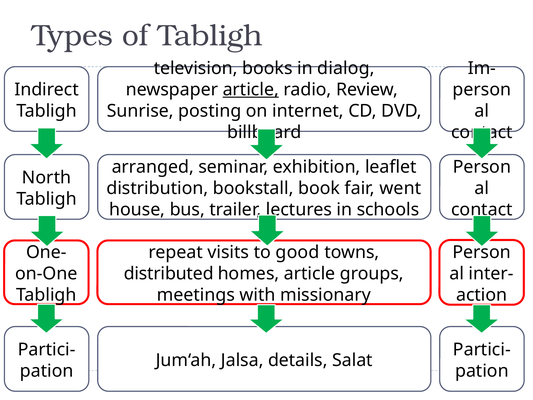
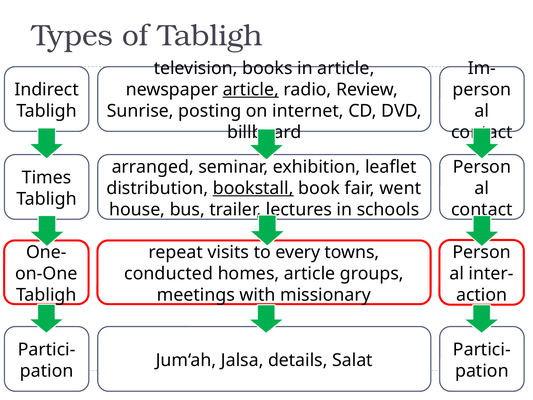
in dialog: dialog -> article
North: North -> Times
bookstall underline: none -> present
good: good -> every
distributed: distributed -> conducted
